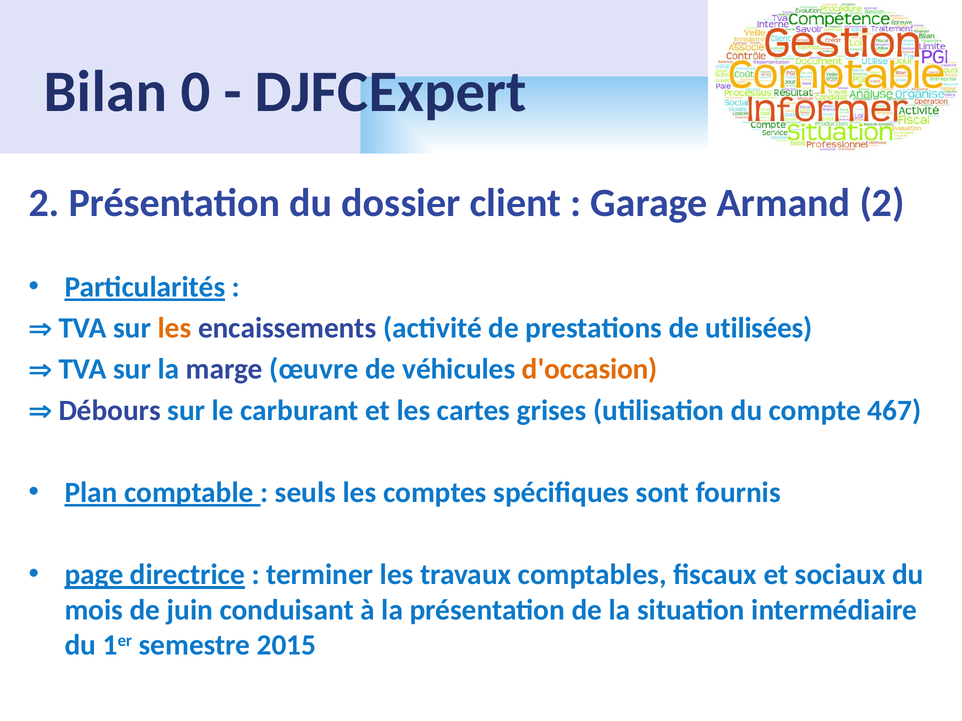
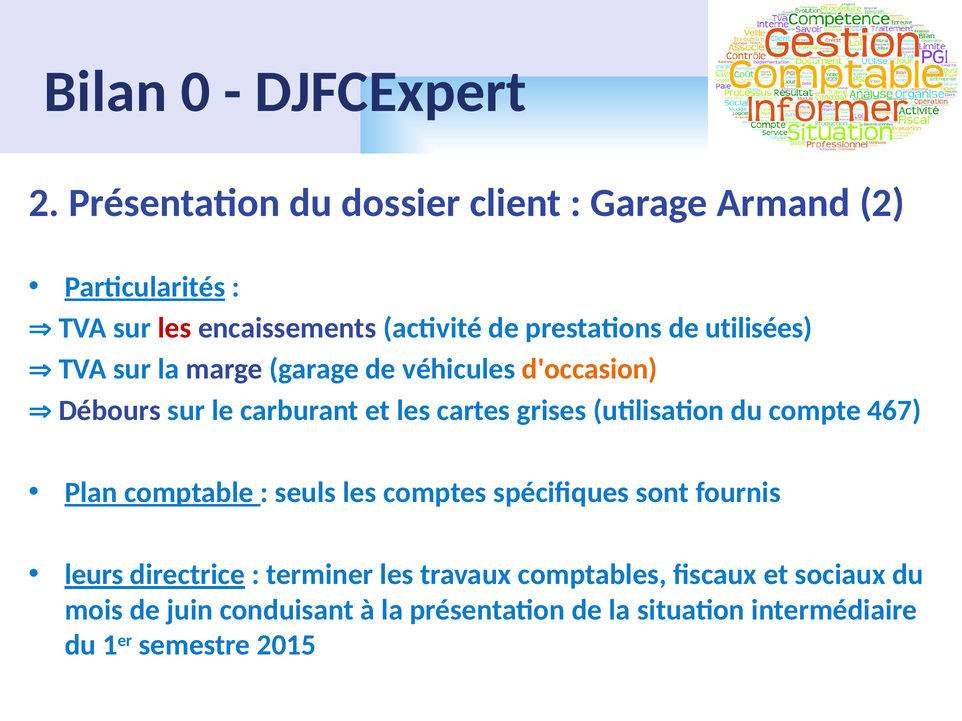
les at (174, 328) colour: orange -> red
marge œuvre: œuvre -> garage
page: page -> leurs
